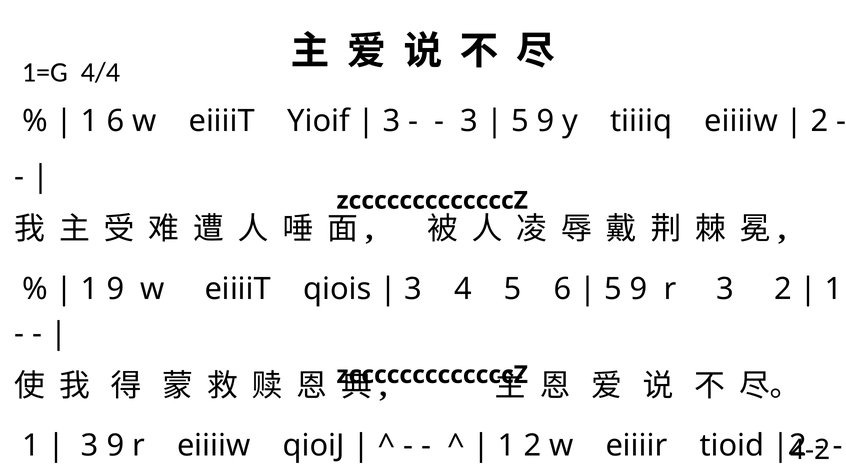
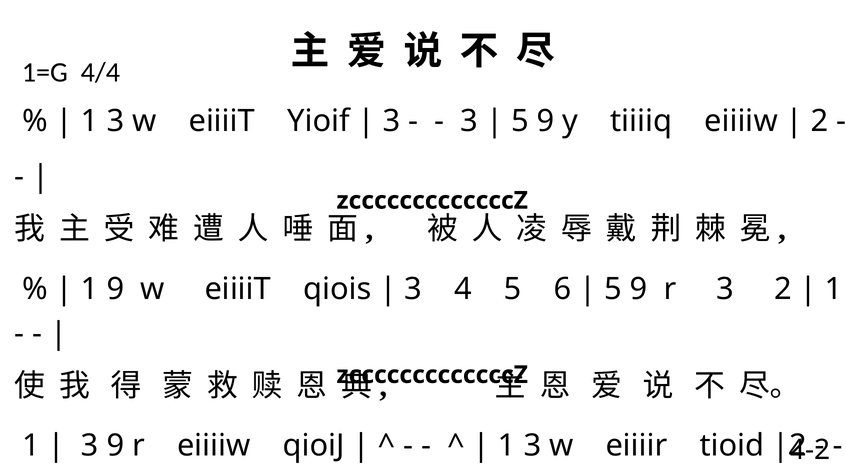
6 at (115, 121): 6 -> 3
2 at (532, 446): 2 -> 3
